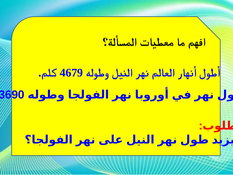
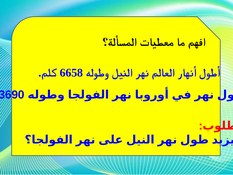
4679: 4679 -> 6658
